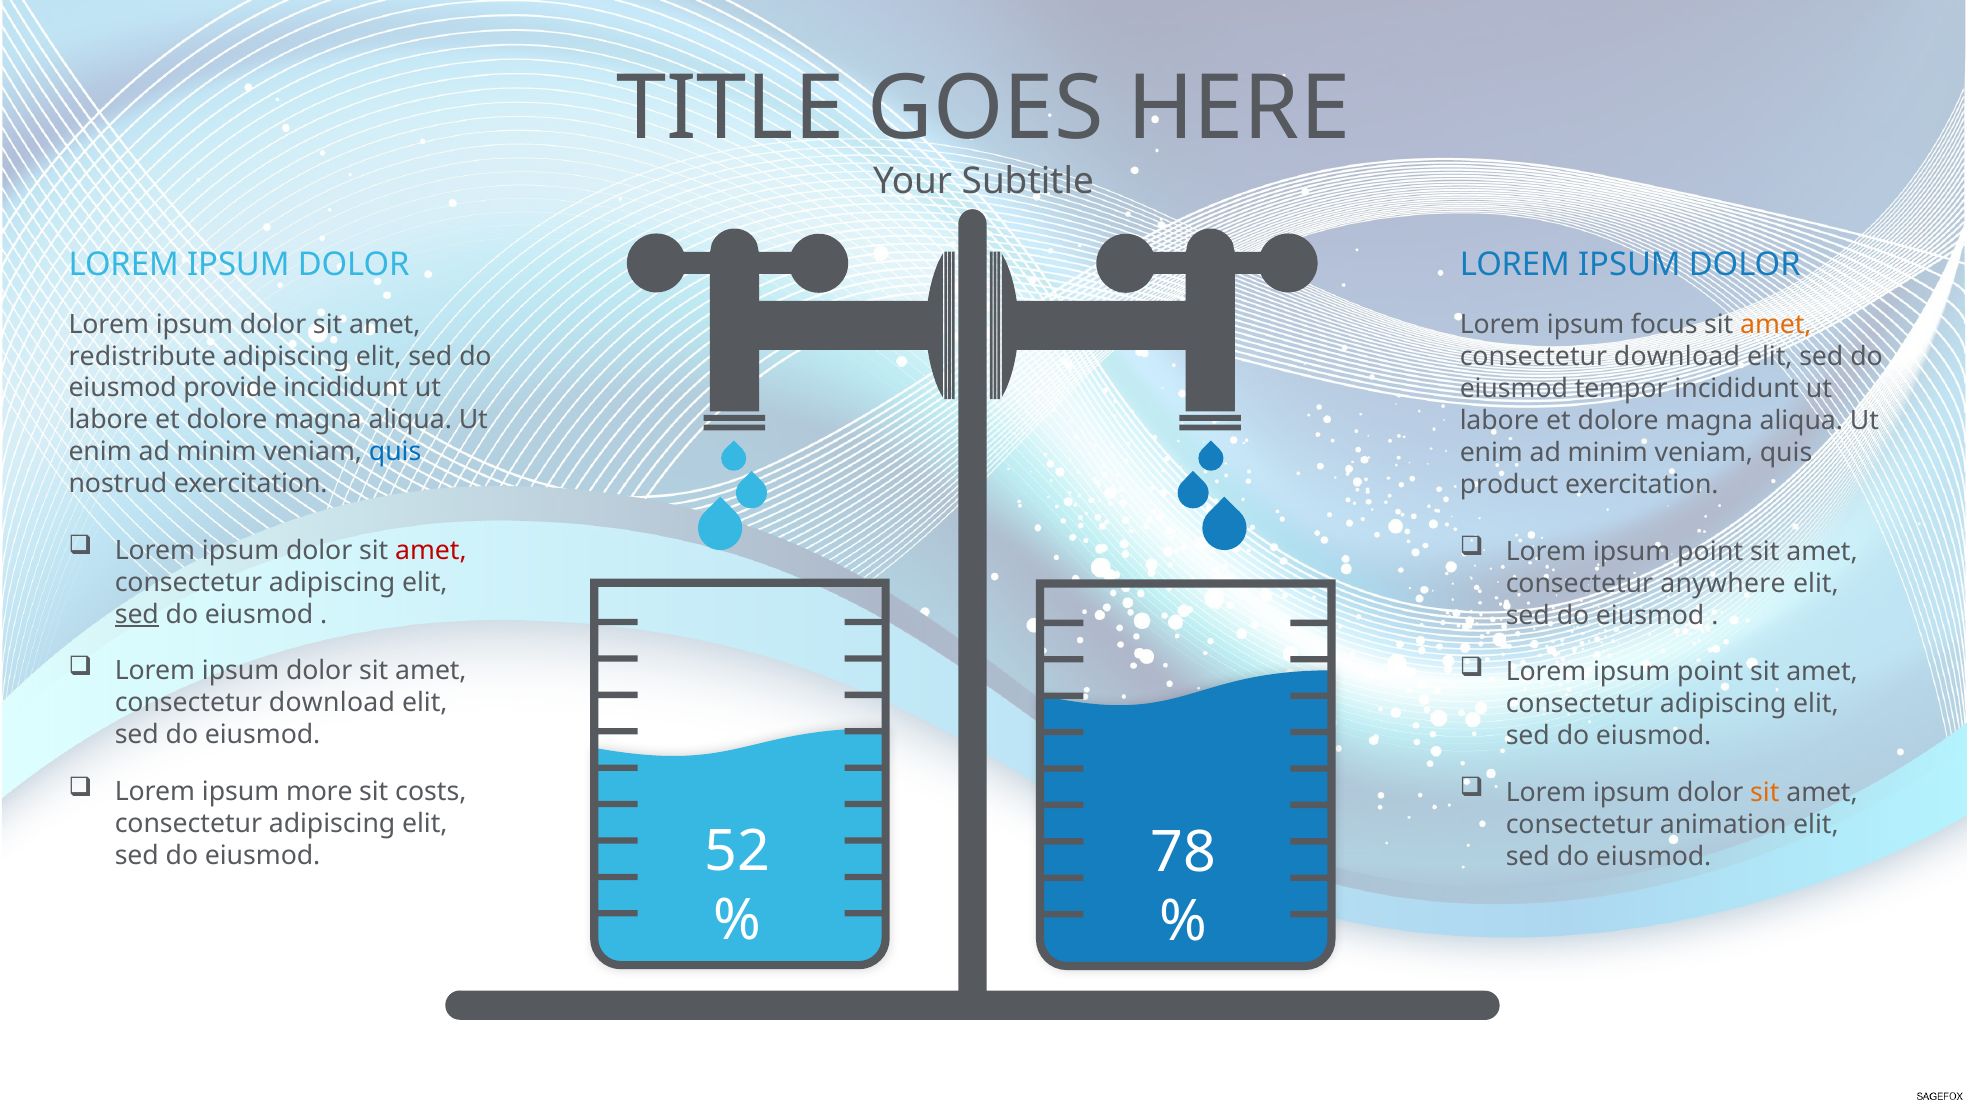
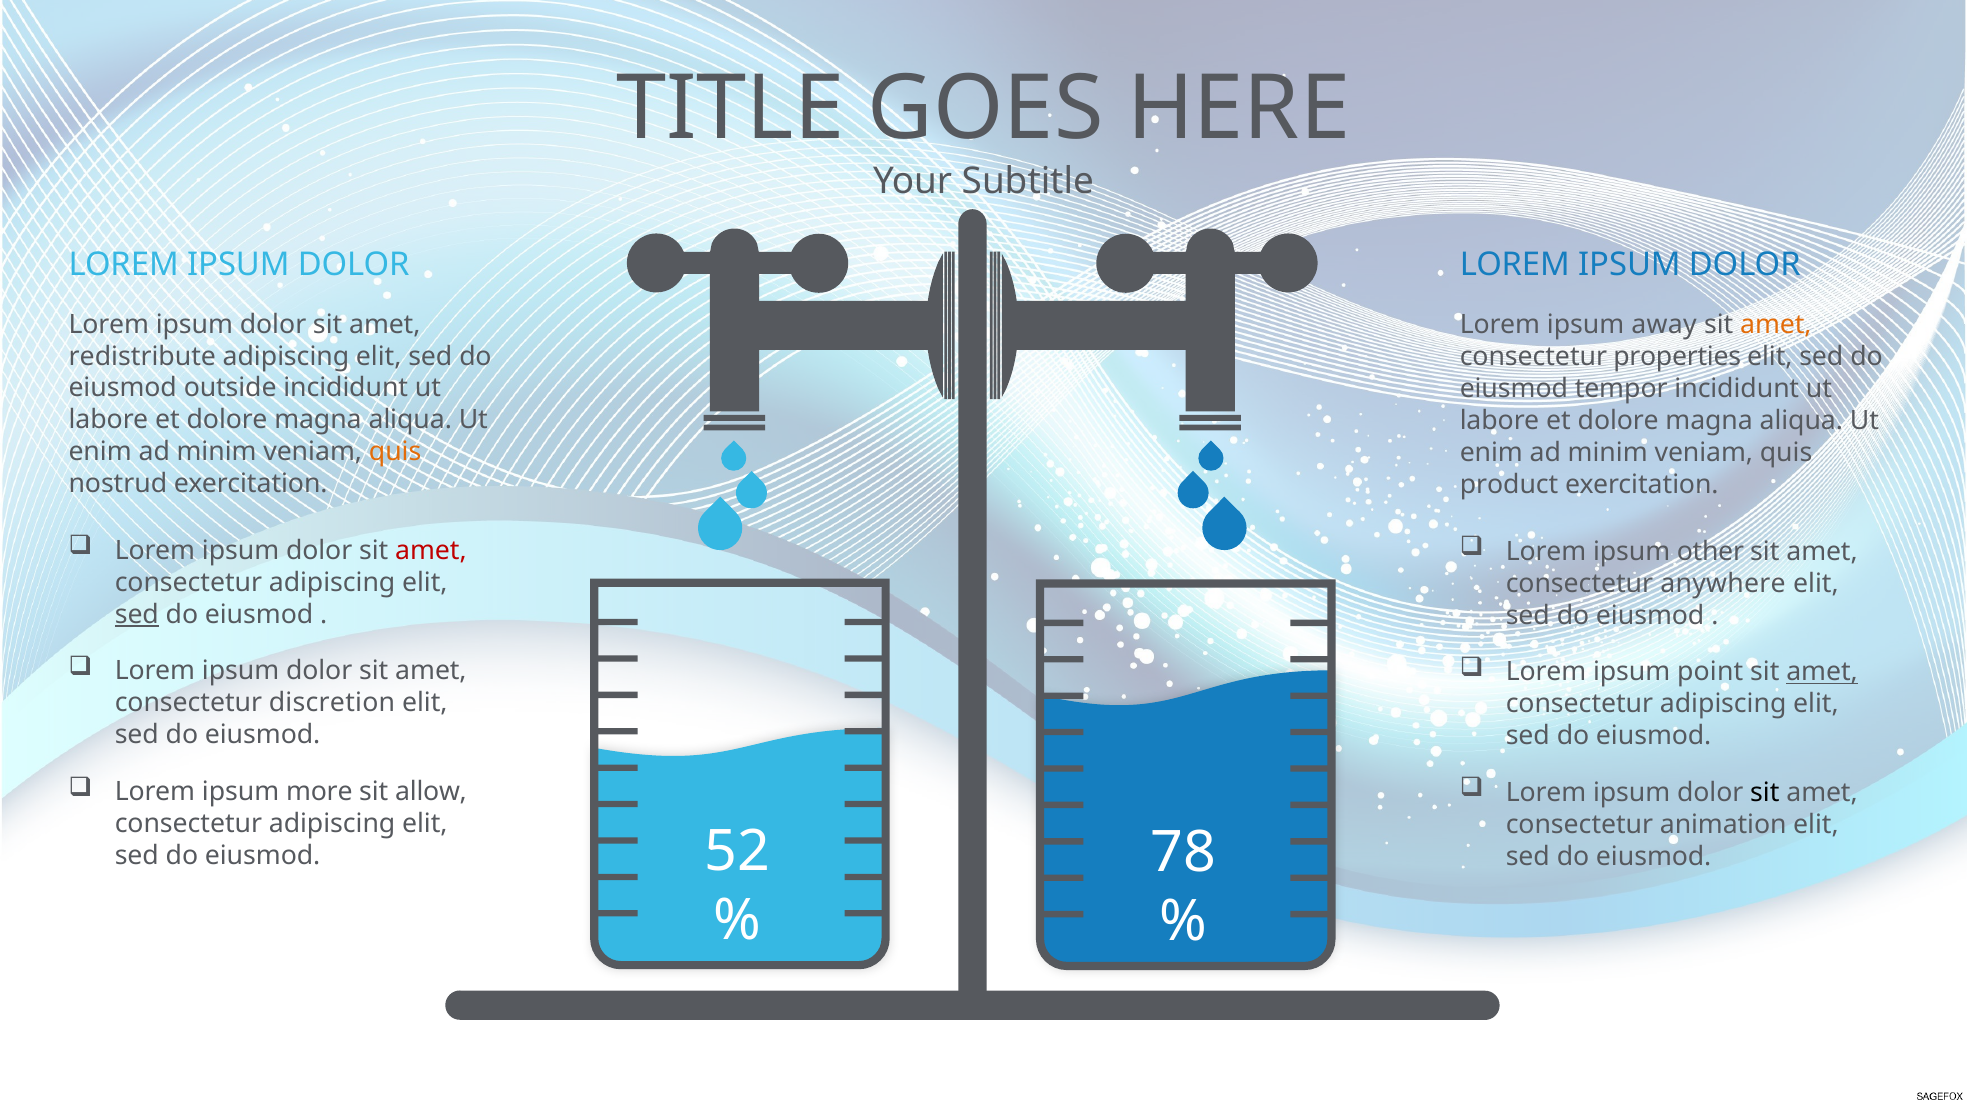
focus: focus -> away
download at (1677, 357): download -> properties
provide: provide -> outside
quis at (395, 452) colour: blue -> orange
point at (1710, 552): point -> other
amet at (1822, 672) underline: none -> present
download at (332, 703): download -> discretion
costs: costs -> allow
sit at (1765, 793) colour: orange -> black
